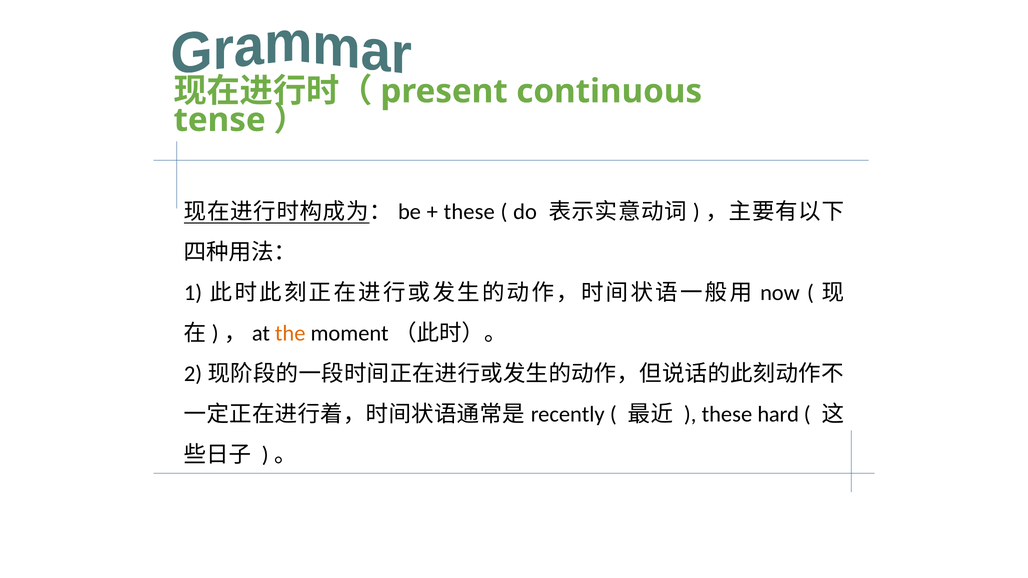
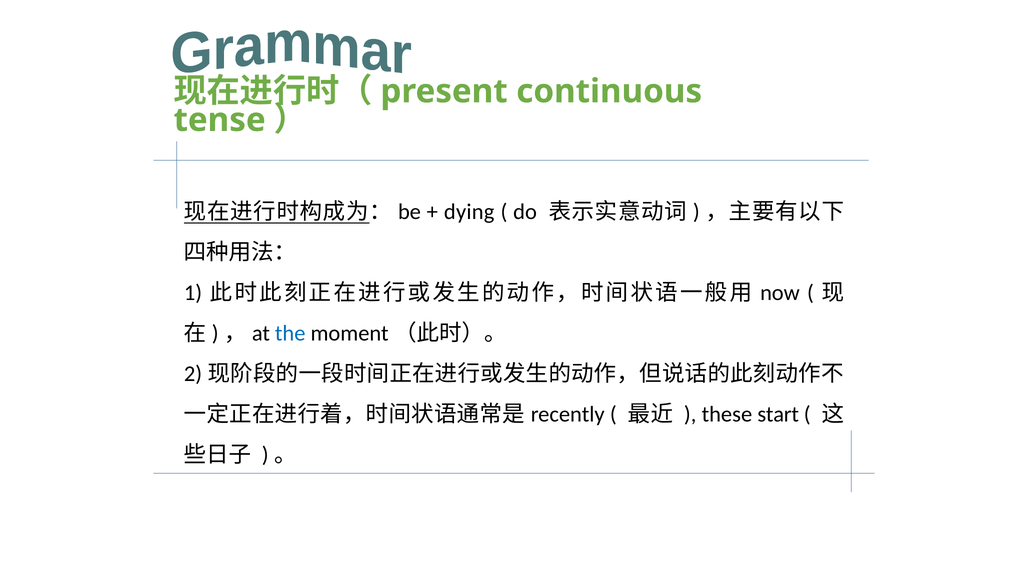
these at (469, 212): these -> dying
the colour: orange -> blue
hard: hard -> start
